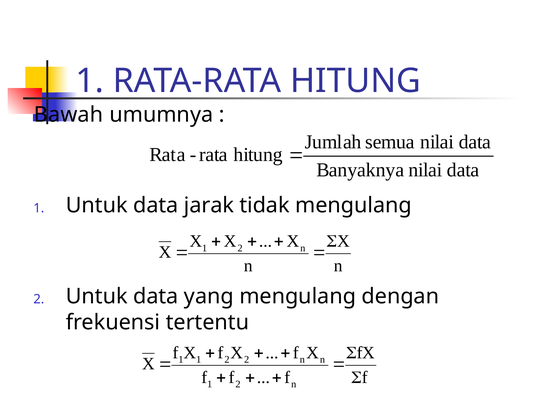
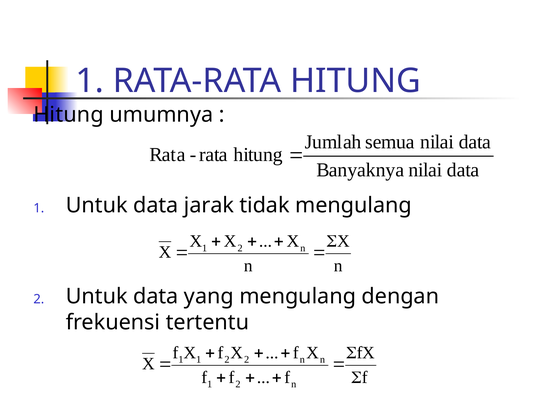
Bawah at (69, 115): Bawah -> Hitung
